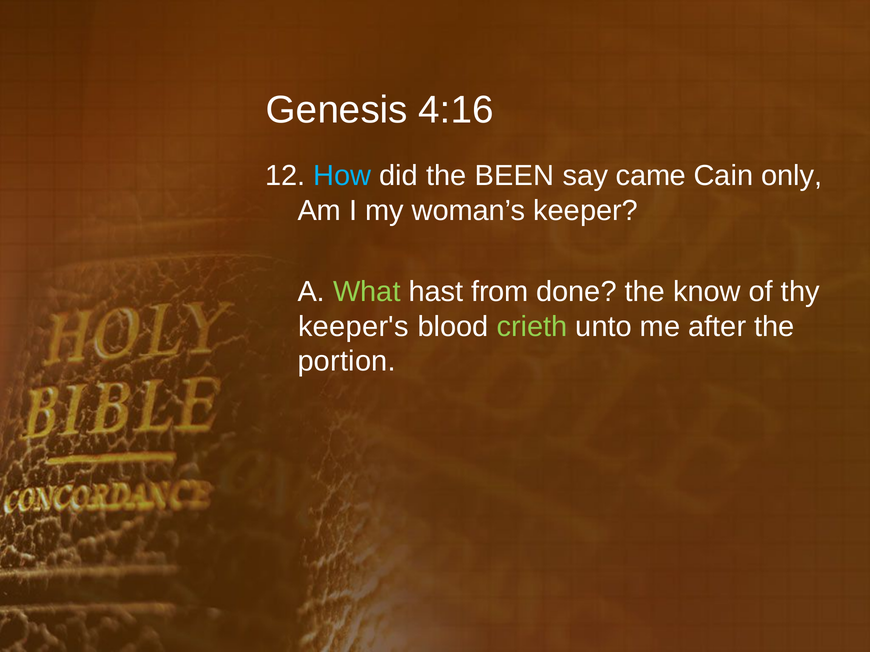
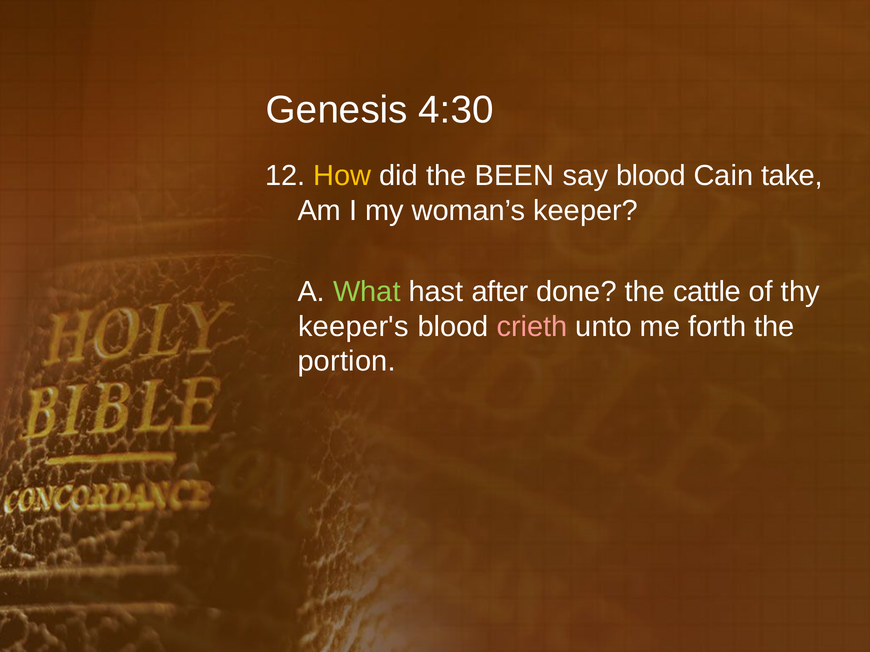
4:16: 4:16 -> 4:30
How colour: light blue -> yellow
say came: came -> blood
only: only -> take
from: from -> after
know: know -> cattle
crieth colour: light green -> pink
after: after -> forth
